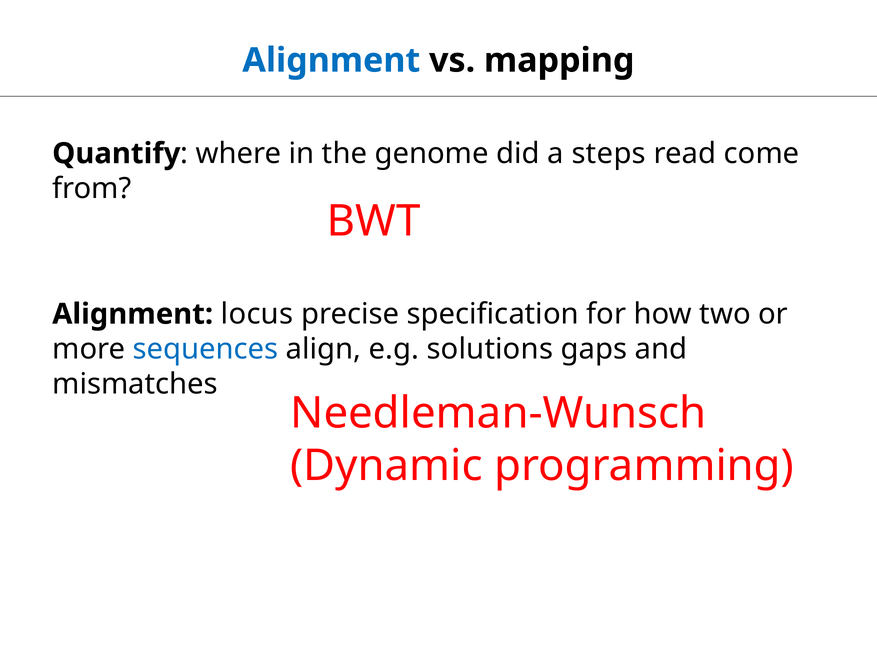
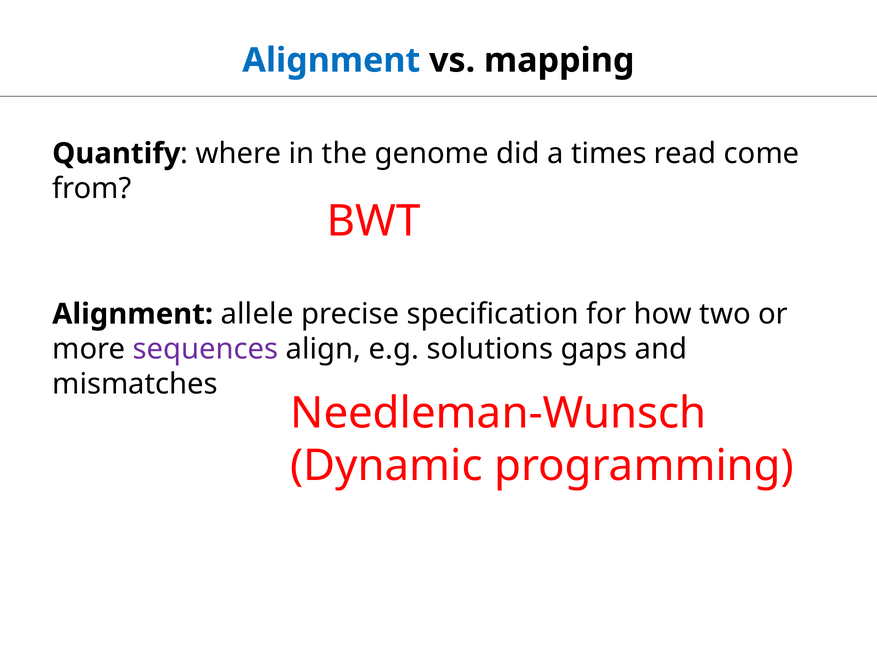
steps: steps -> times
locus: locus -> allele
sequences colour: blue -> purple
